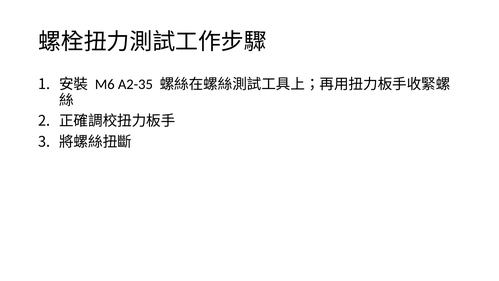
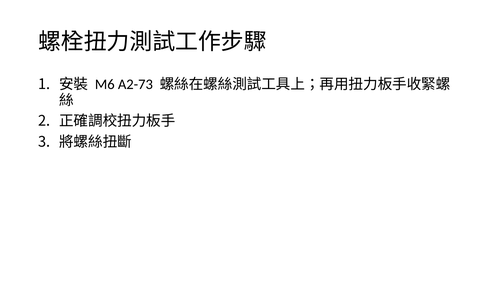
A2-35: A2-35 -> A2-73
